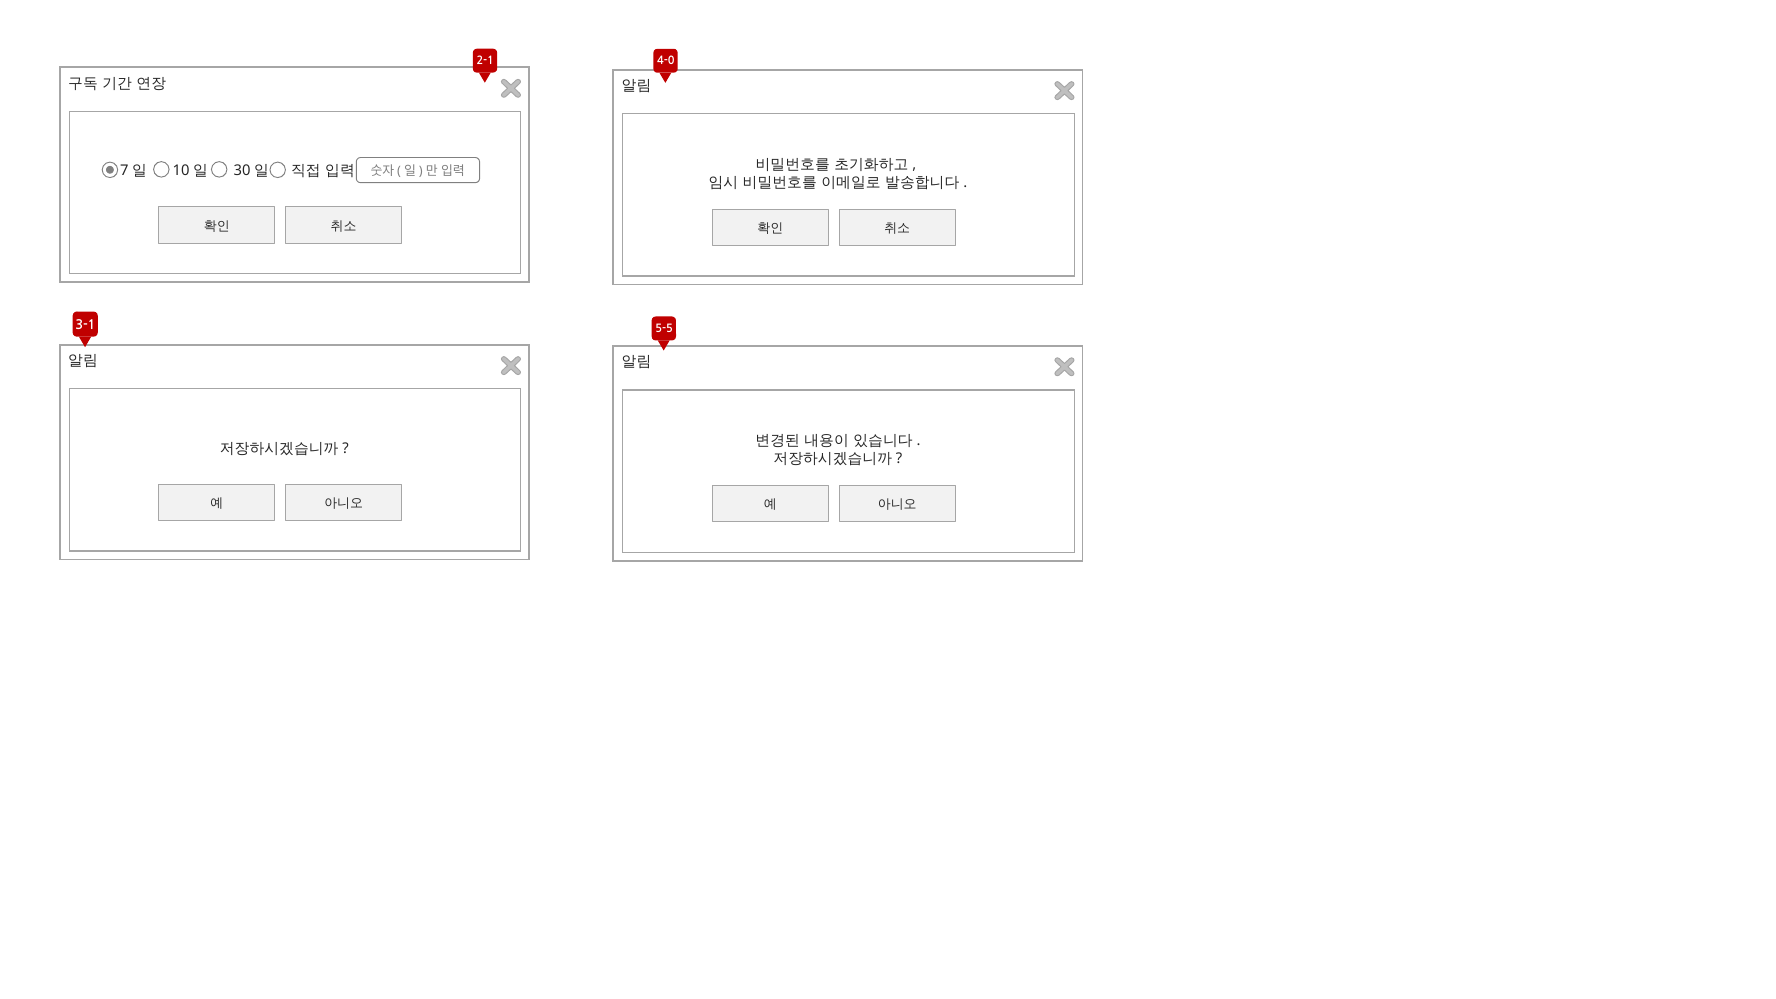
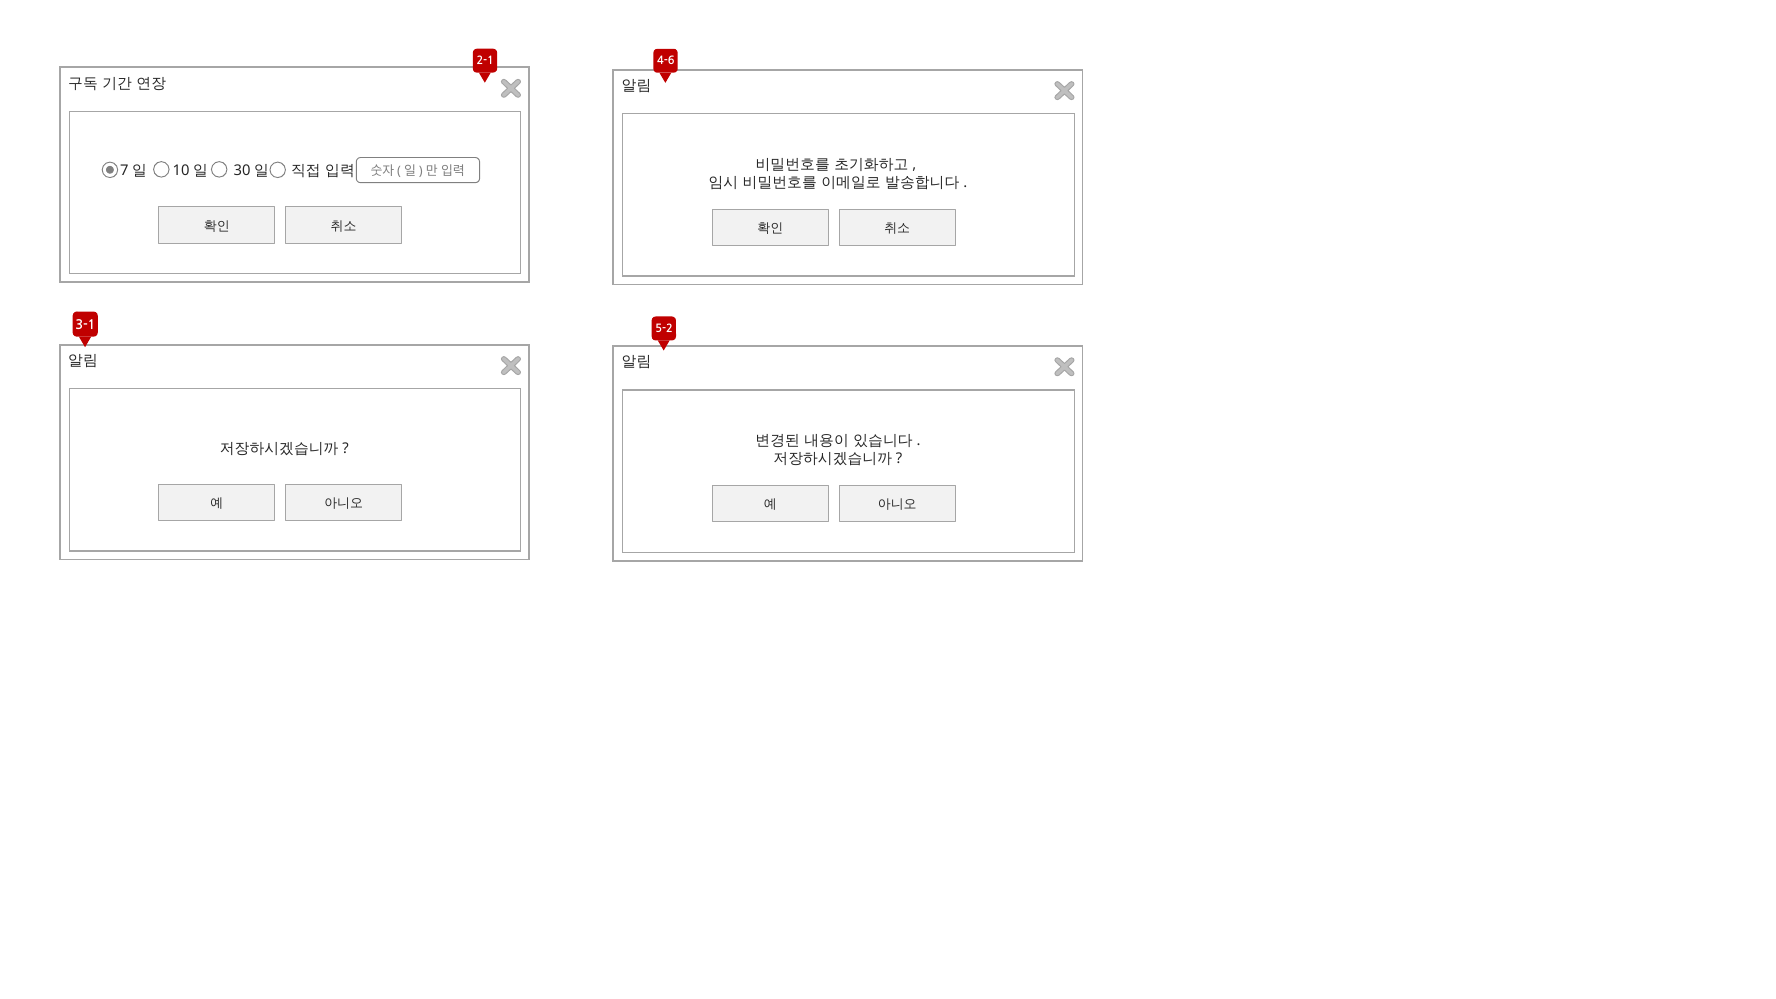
4-0: 4-0 -> 4-6
5-5: 5-5 -> 5-2
